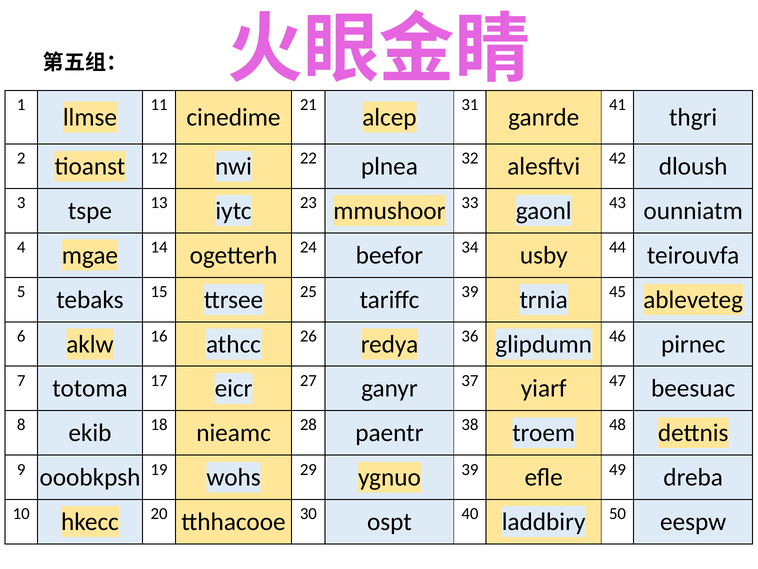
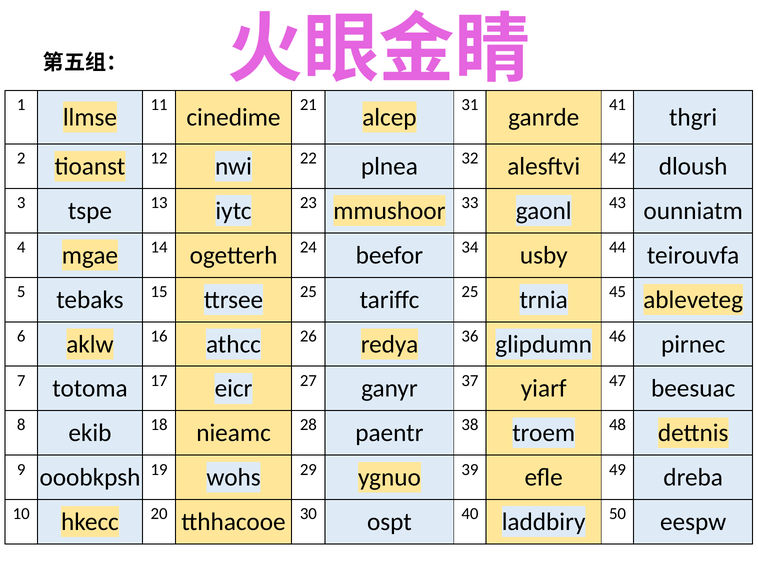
tariffc 39: 39 -> 25
